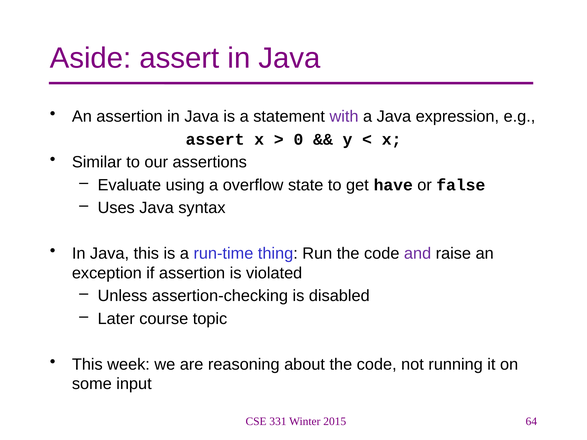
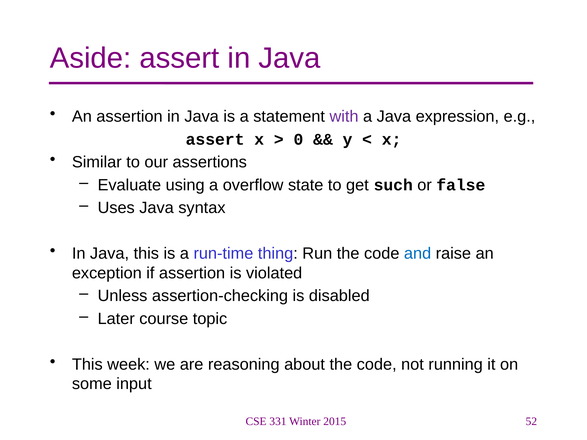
have: have -> such
and colour: purple -> blue
64: 64 -> 52
